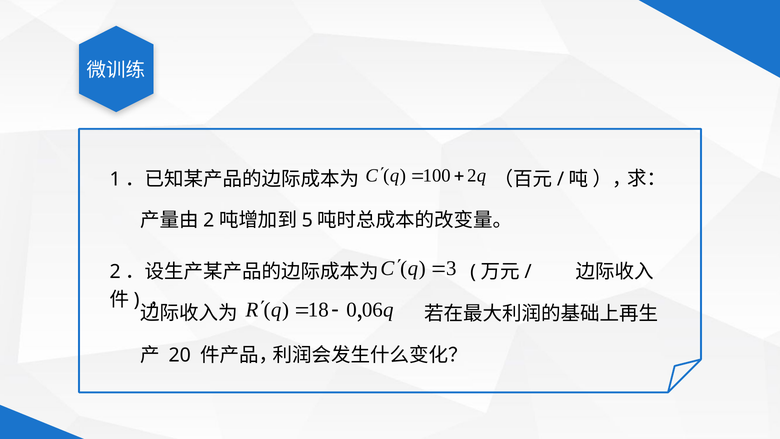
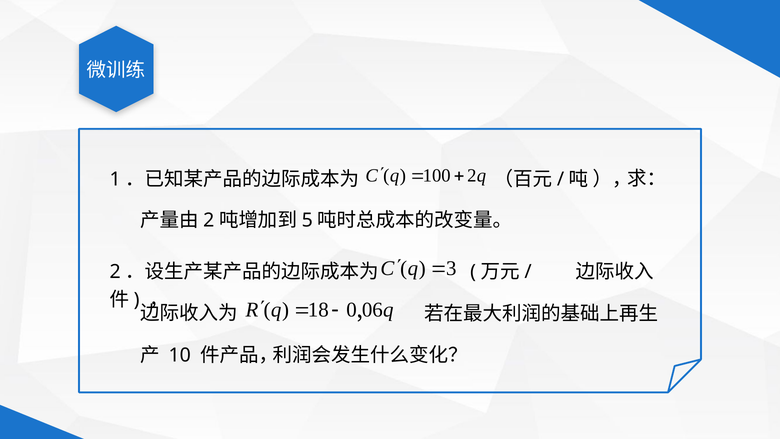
20: 20 -> 10
